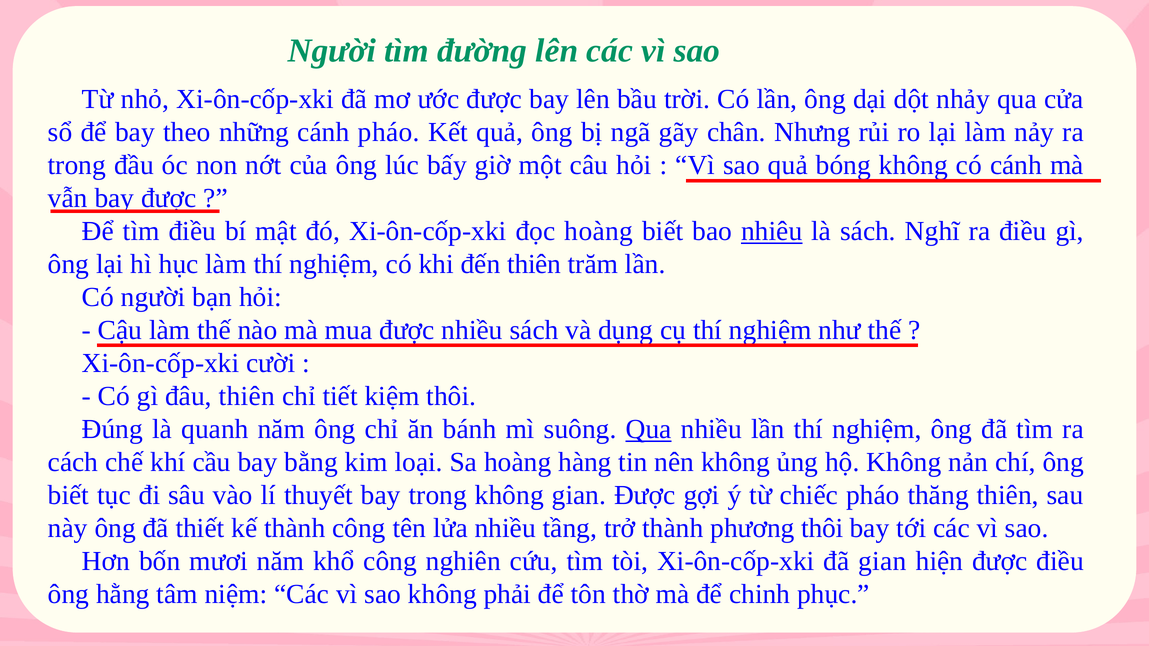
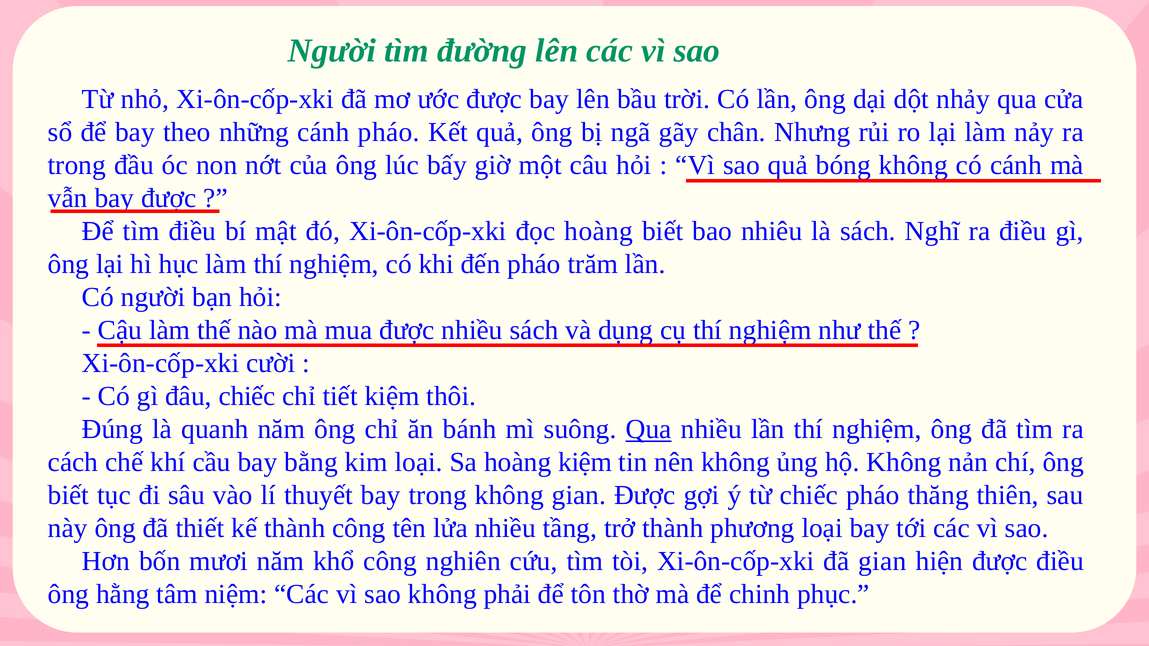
nhiêu underline: present -> none
đến thiên: thiên -> pháo
đâu thiên: thiên -> chiếc
hoàng hàng: hàng -> kiệm
phương thôi: thôi -> loại
